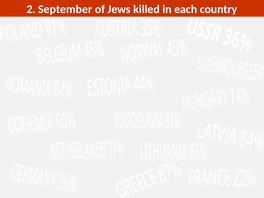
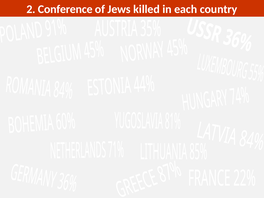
September: September -> Conference
